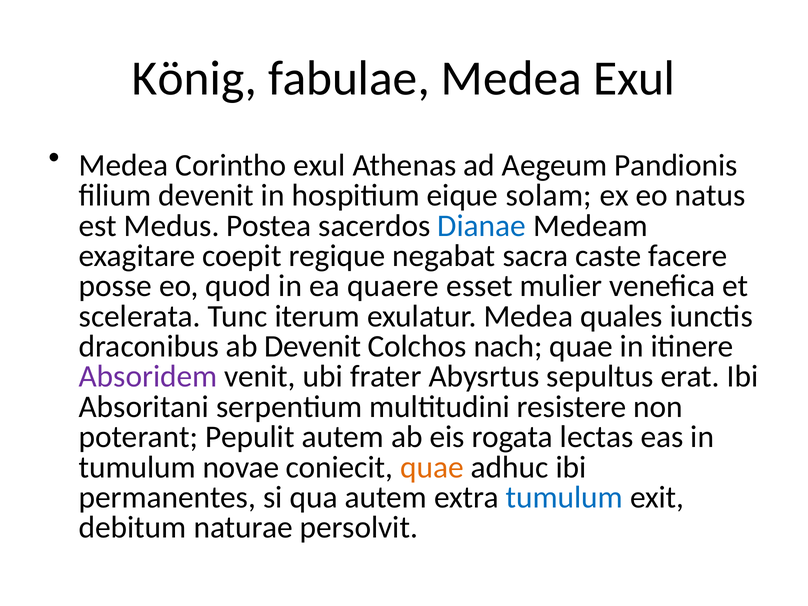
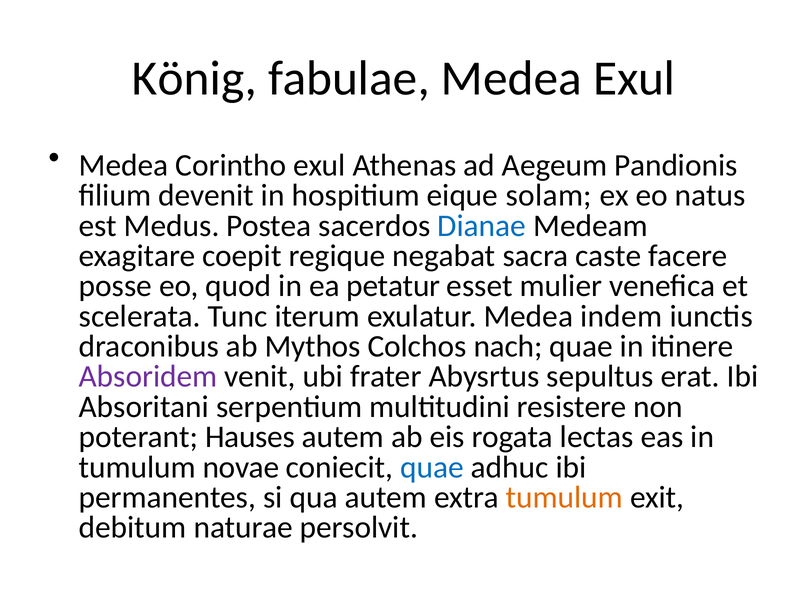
quaere: quaere -> petatur
quales: quales -> indem
ab Devenit: Devenit -> Mythos
Pepulit: Pepulit -> Hauses
quae at (432, 467) colour: orange -> blue
tumulum at (564, 497) colour: blue -> orange
